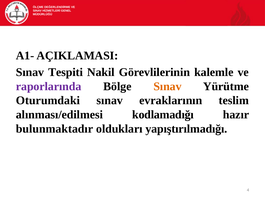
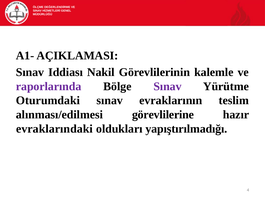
Tespiti: Tespiti -> Iddiası
Sınav at (167, 86) colour: orange -> purple
kodlamadığı: kodlamadığı -> görevlilerine
bulunmaktadır: bulunmaktadır -> evraklarındaki
